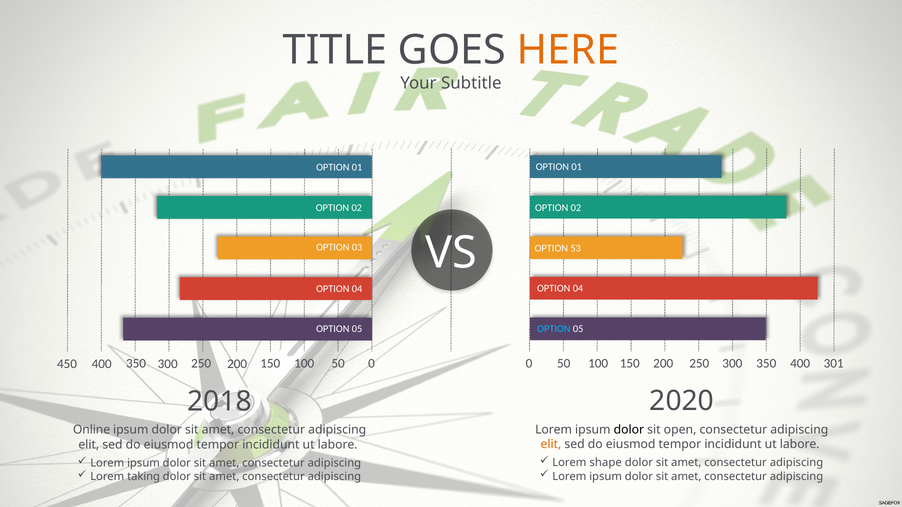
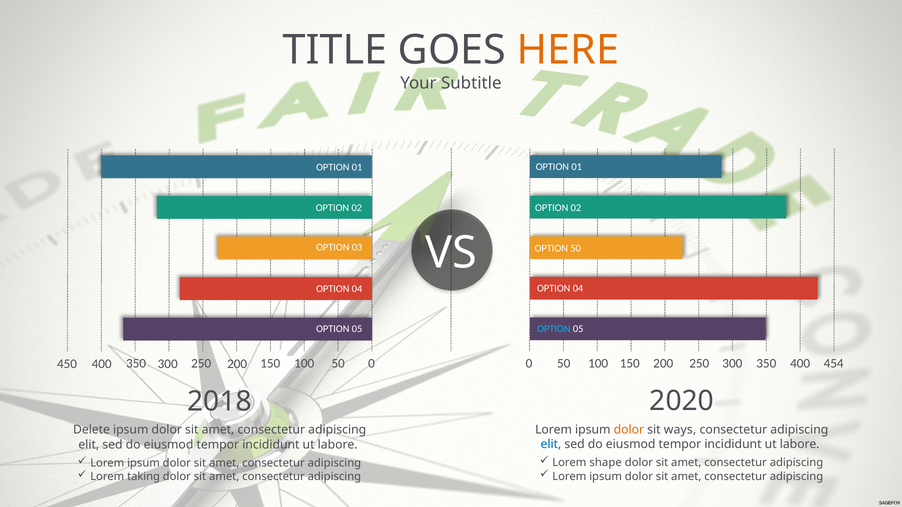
OPTION 53: 53 -> 50
301: 301 -> 454
dolor at (629, 430) colour: black -> orange
open: open -> ways
Online: Online -> Delete
elit at (551, 445) colour: orange -> blue
